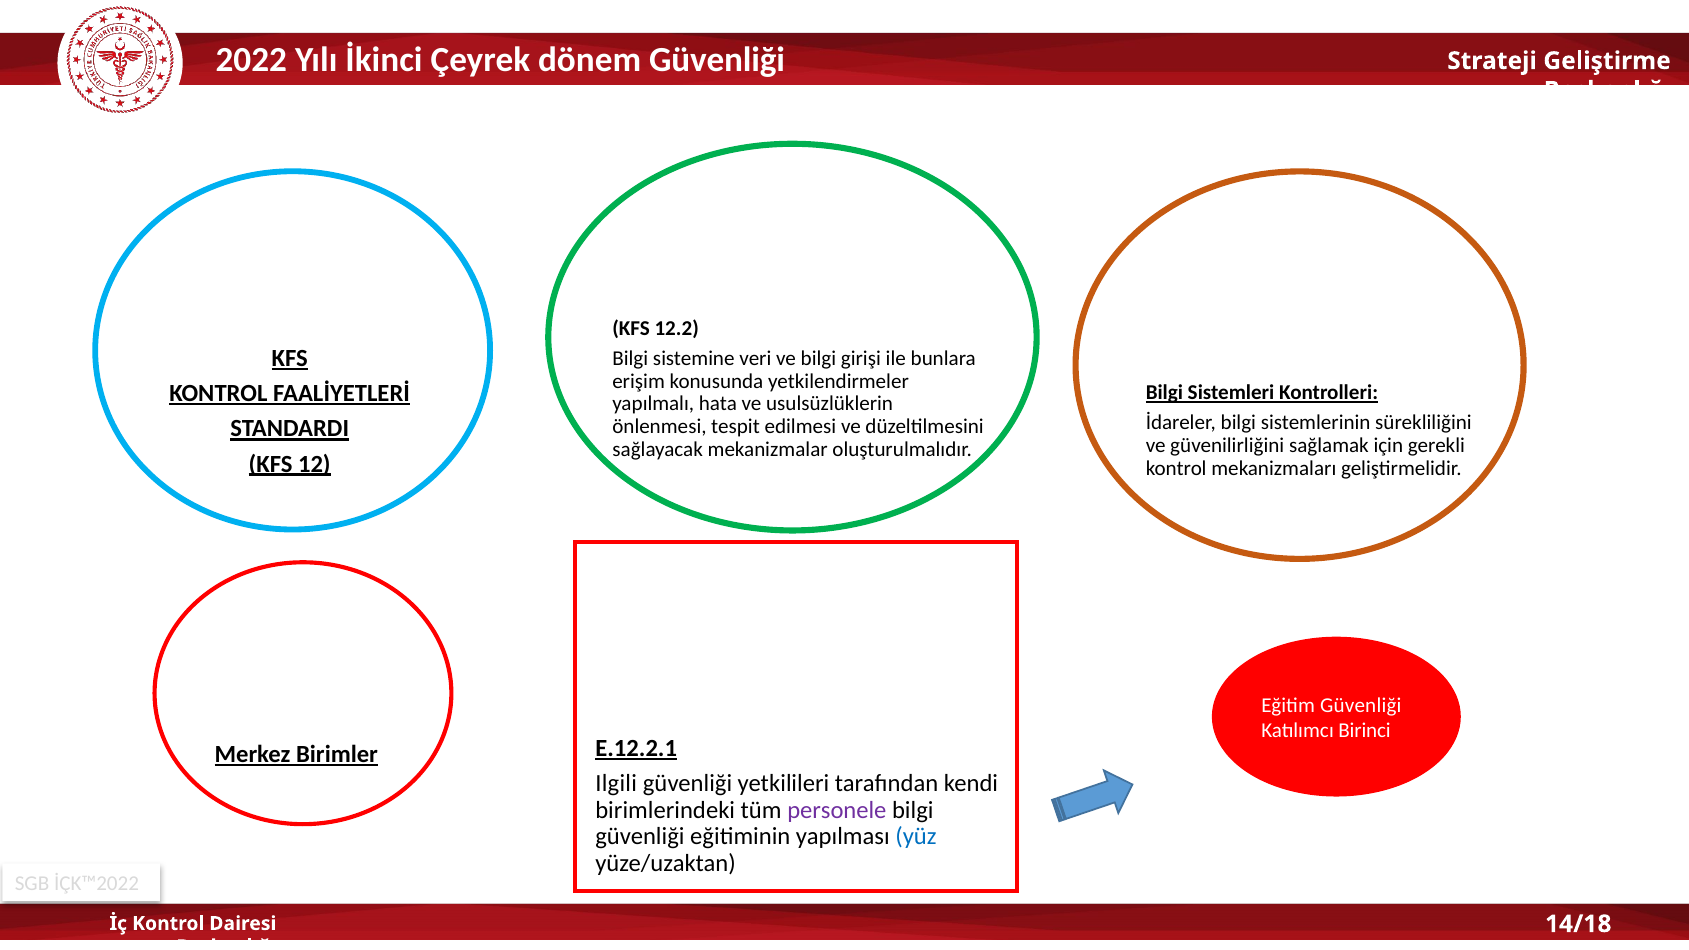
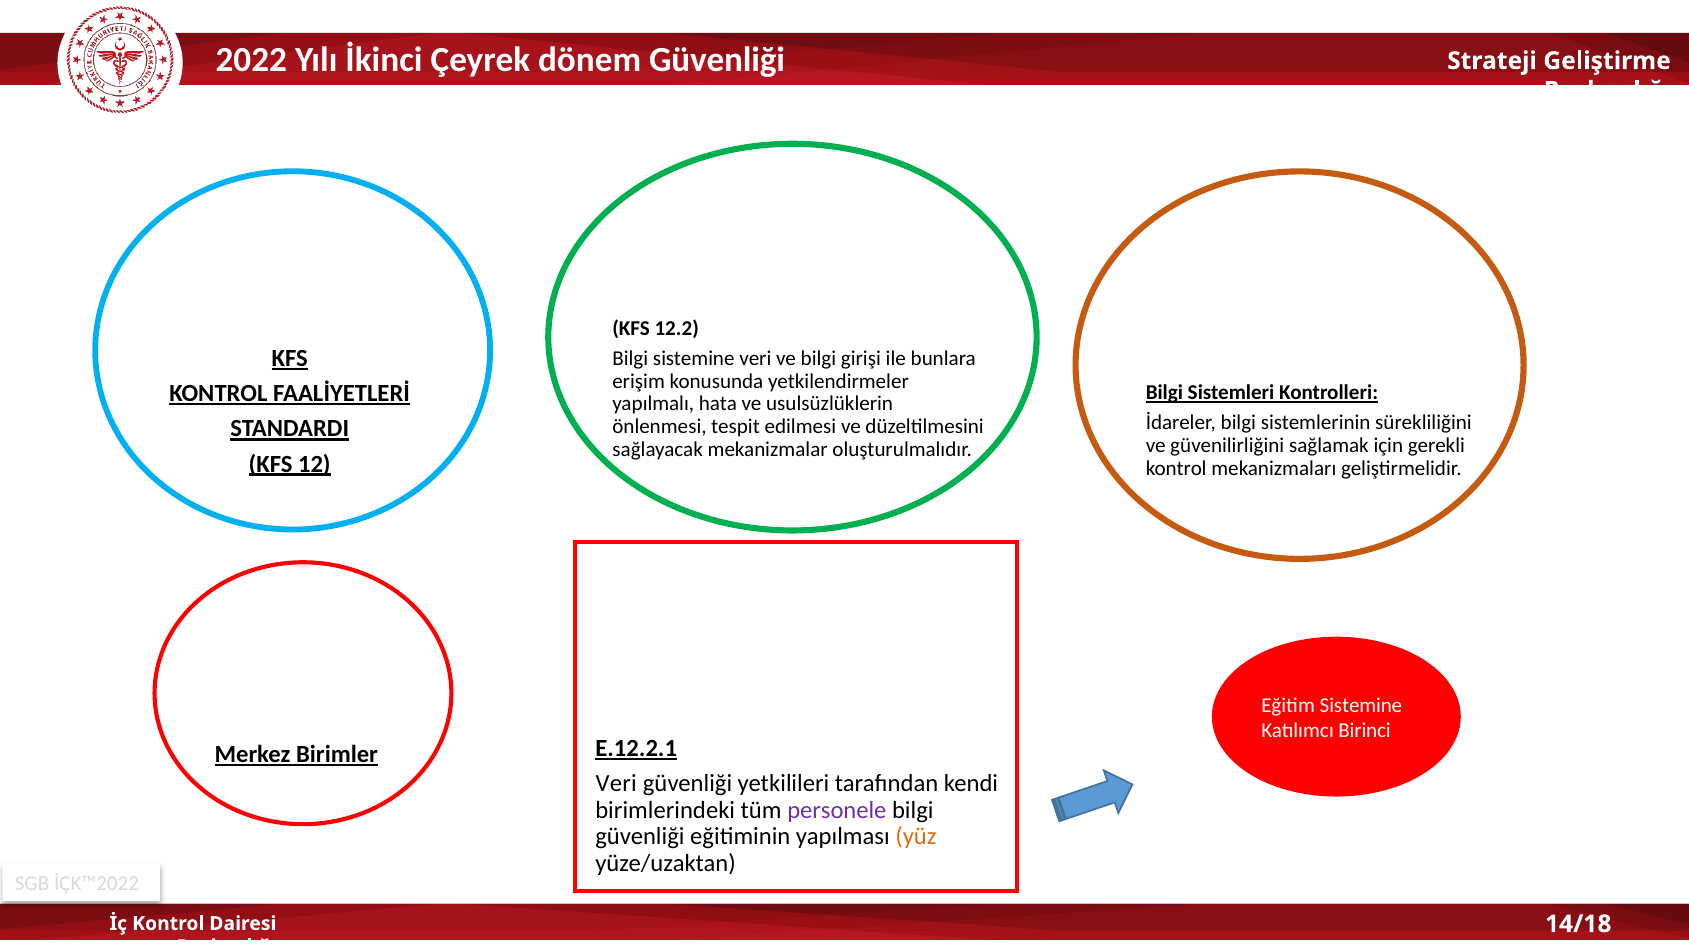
Eğitim Güvenliği: Güvenliği -> Sistemine
Ilgili at (616, 784): Ilgili -> Veri
yüz colour: blue -> orange
